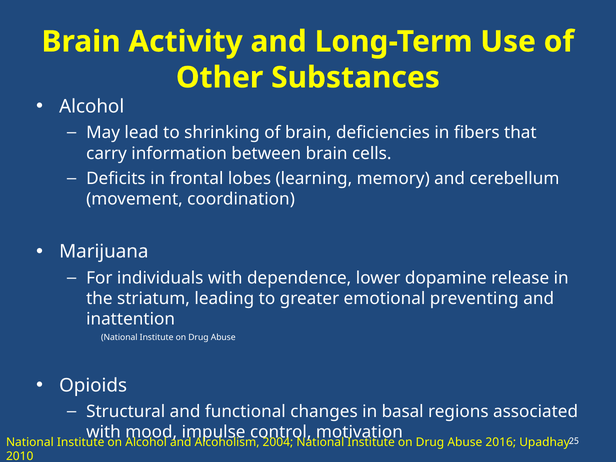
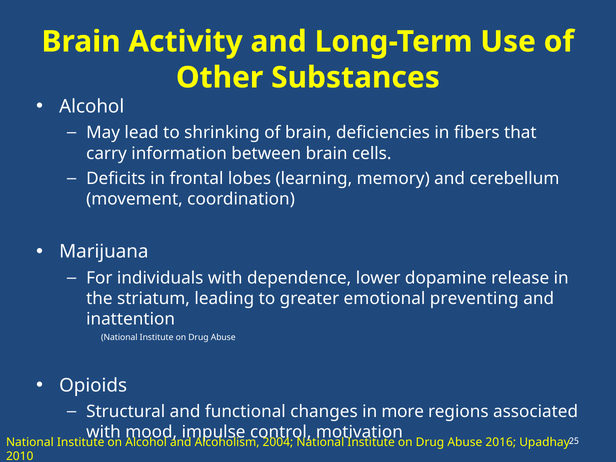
basal: basal -> more
